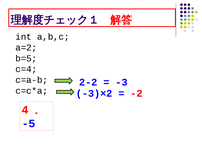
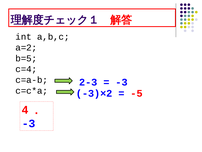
2-2: 2-2 -> 2-3
-2: -2 -> -5
-5 at (29, 123): -5 -> -3
